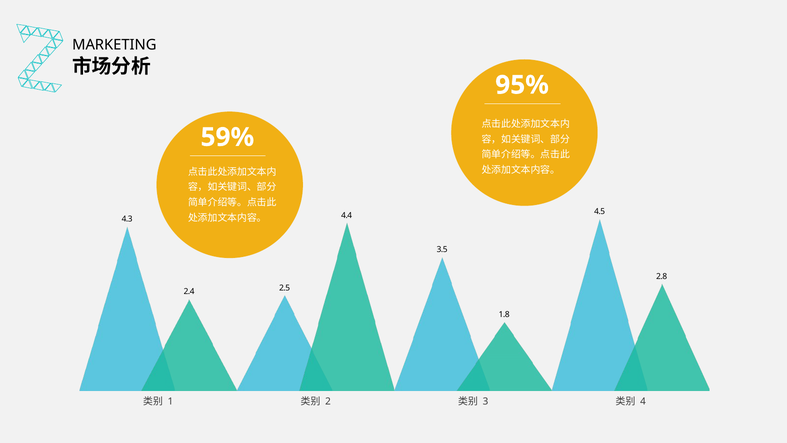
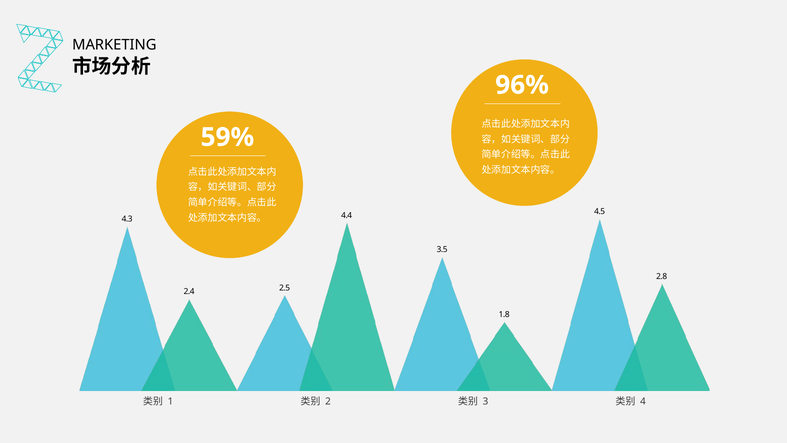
95%: 95% -> 96%
